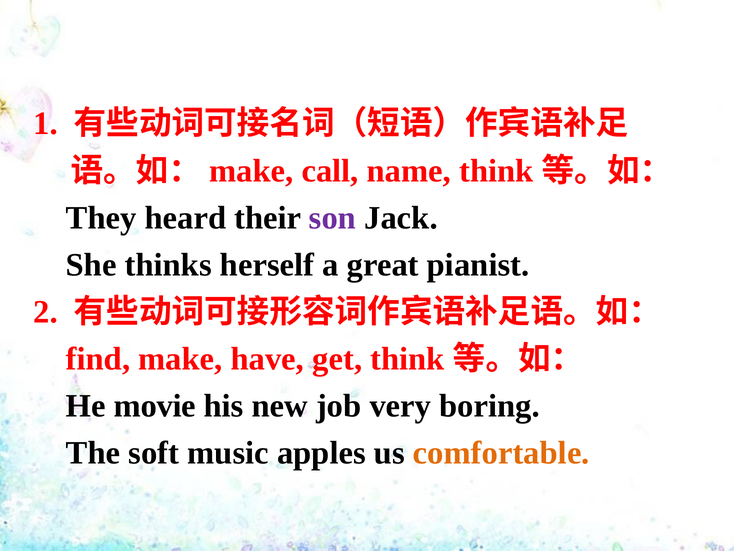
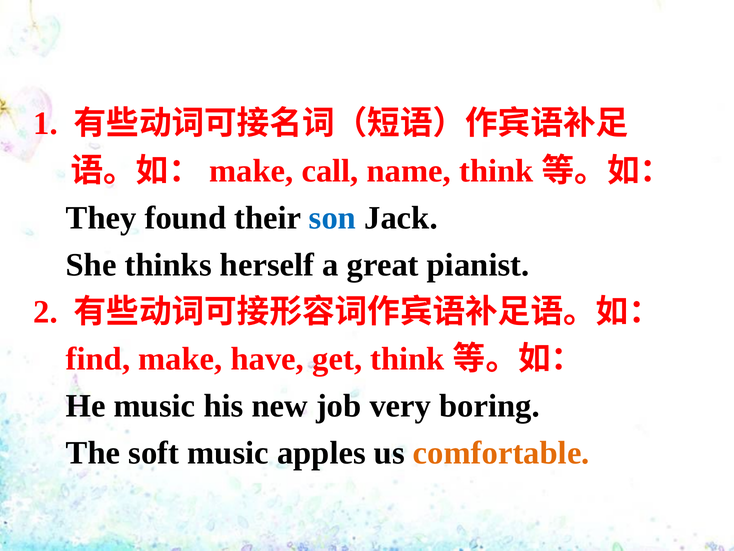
heard: heard -> found
son colour: purple -> blue
He movie: movie -> music
